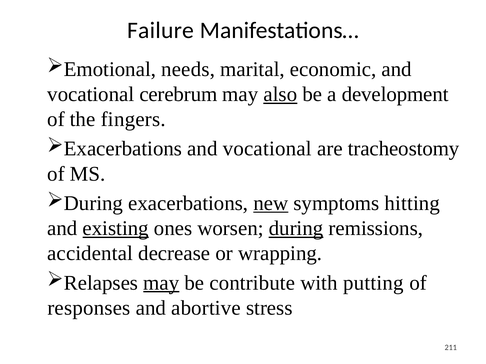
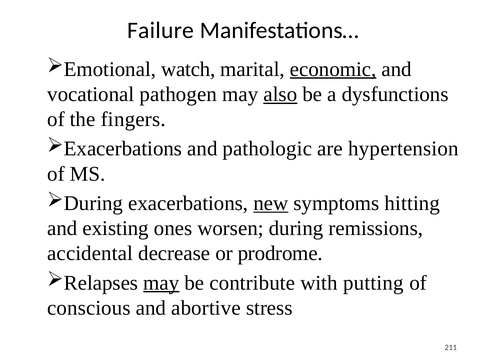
needs: needs -> watch
economic underline: none -> present
cerebrum: cerebrum -> pathogen
development: development -> dysfunctions
Exacerbations and vocational: vocational -> pathologic
tracheostomy: tracheostomy -> hypertension
existing underline: present -> none
during at (296, 229) underline: present -> none
wrapping: wrapping -> prodrome
responses: responses -> conscious
